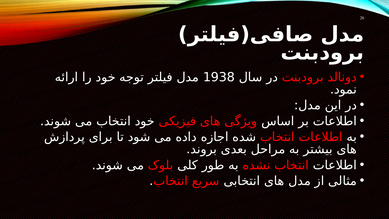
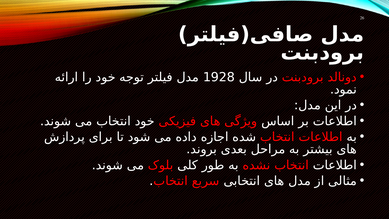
1938: 1938 -> 1928
